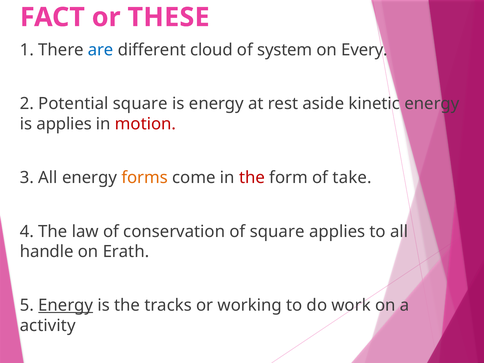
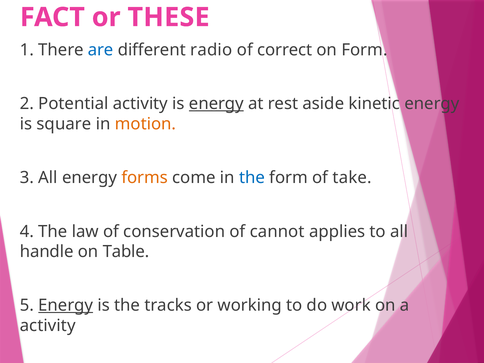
cloud: cloud -> radio
system: system -> correct
on Every: Every -> Form
Potential square: square -> activity
energy at (216, 104) underline: none -> present
is applies: applies -> square
motion colour: red -> orange
the at (252, 178) colour: red -> blue
of square: square -> cannot
Erath: Erath -> Table
